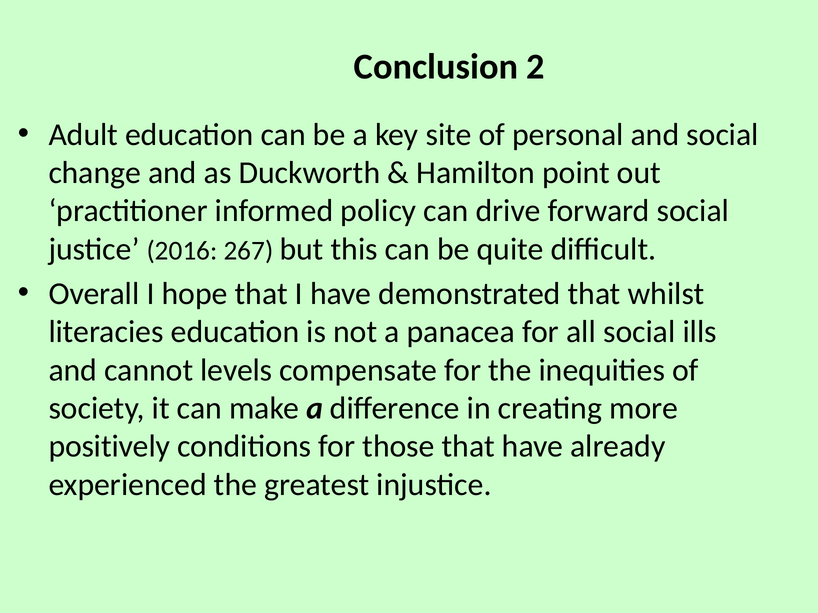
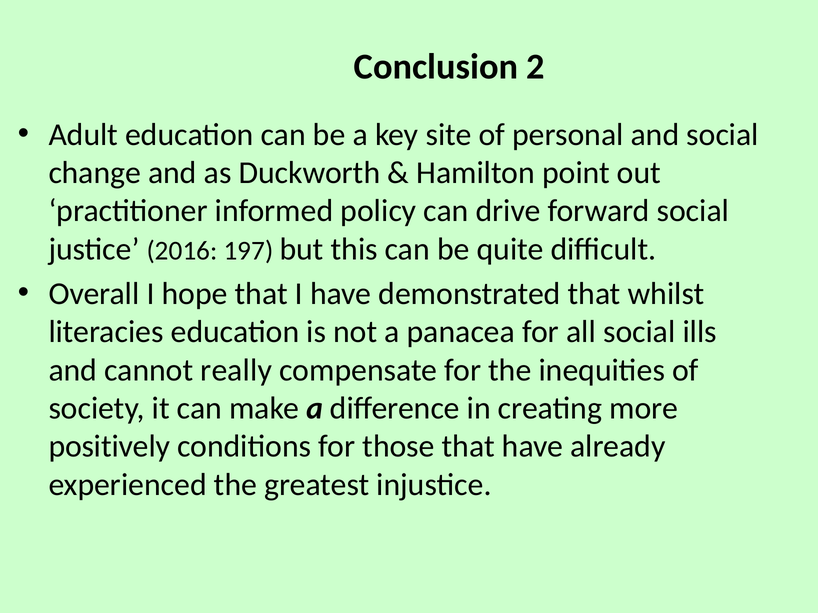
267: 267 -> 197
levels: levels -> really
